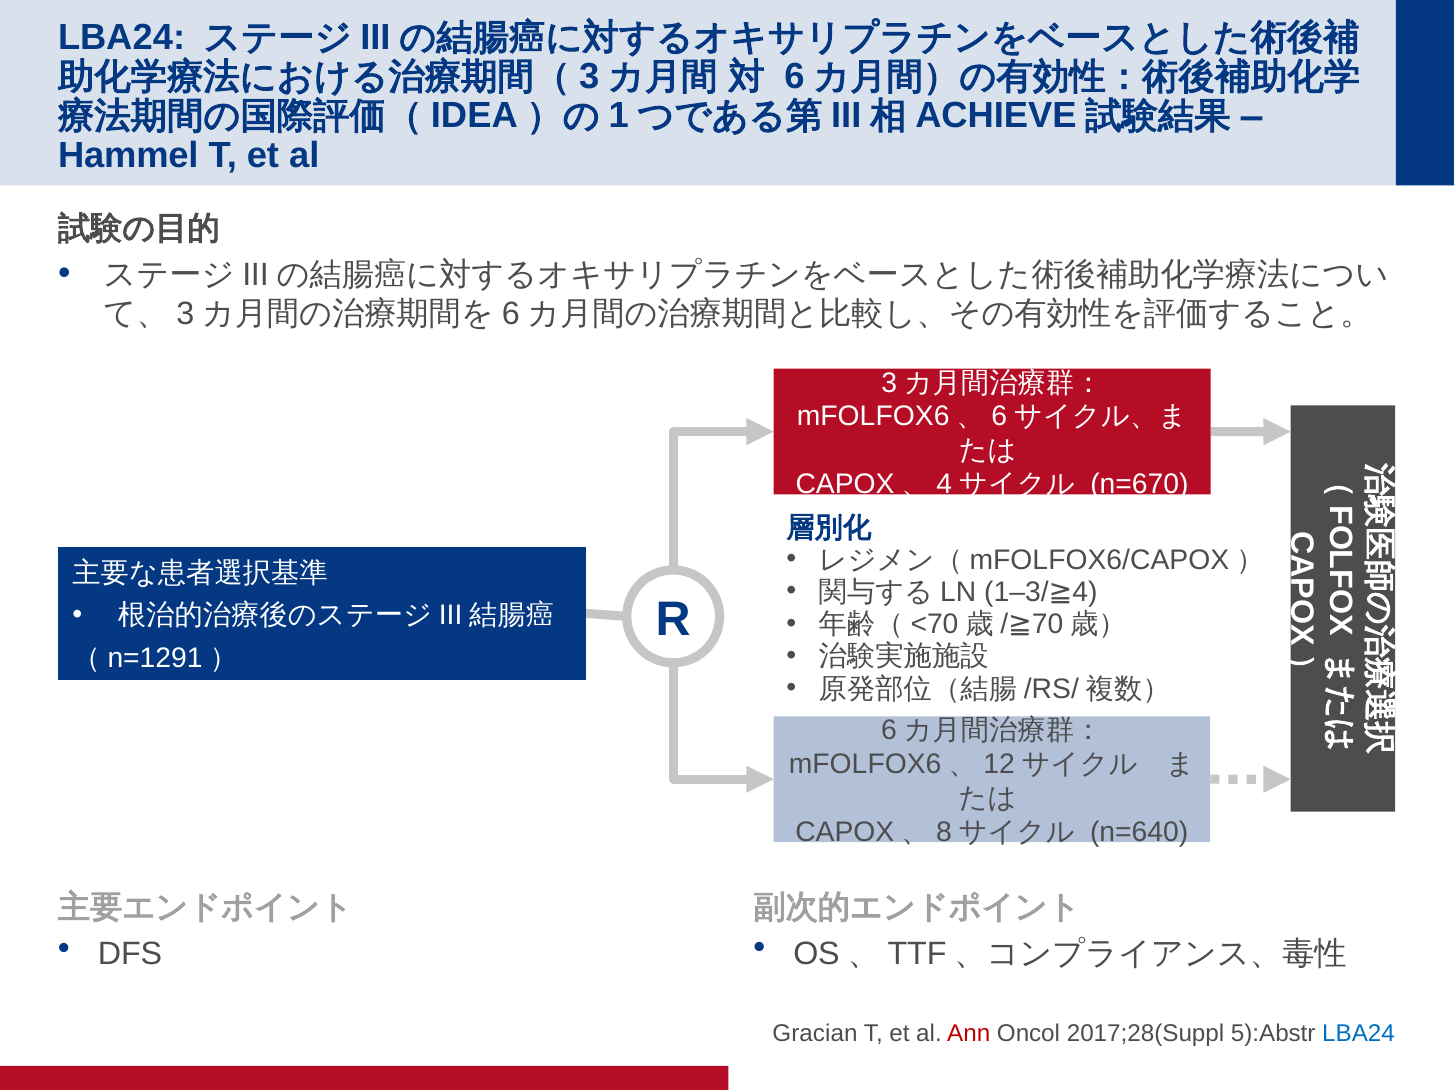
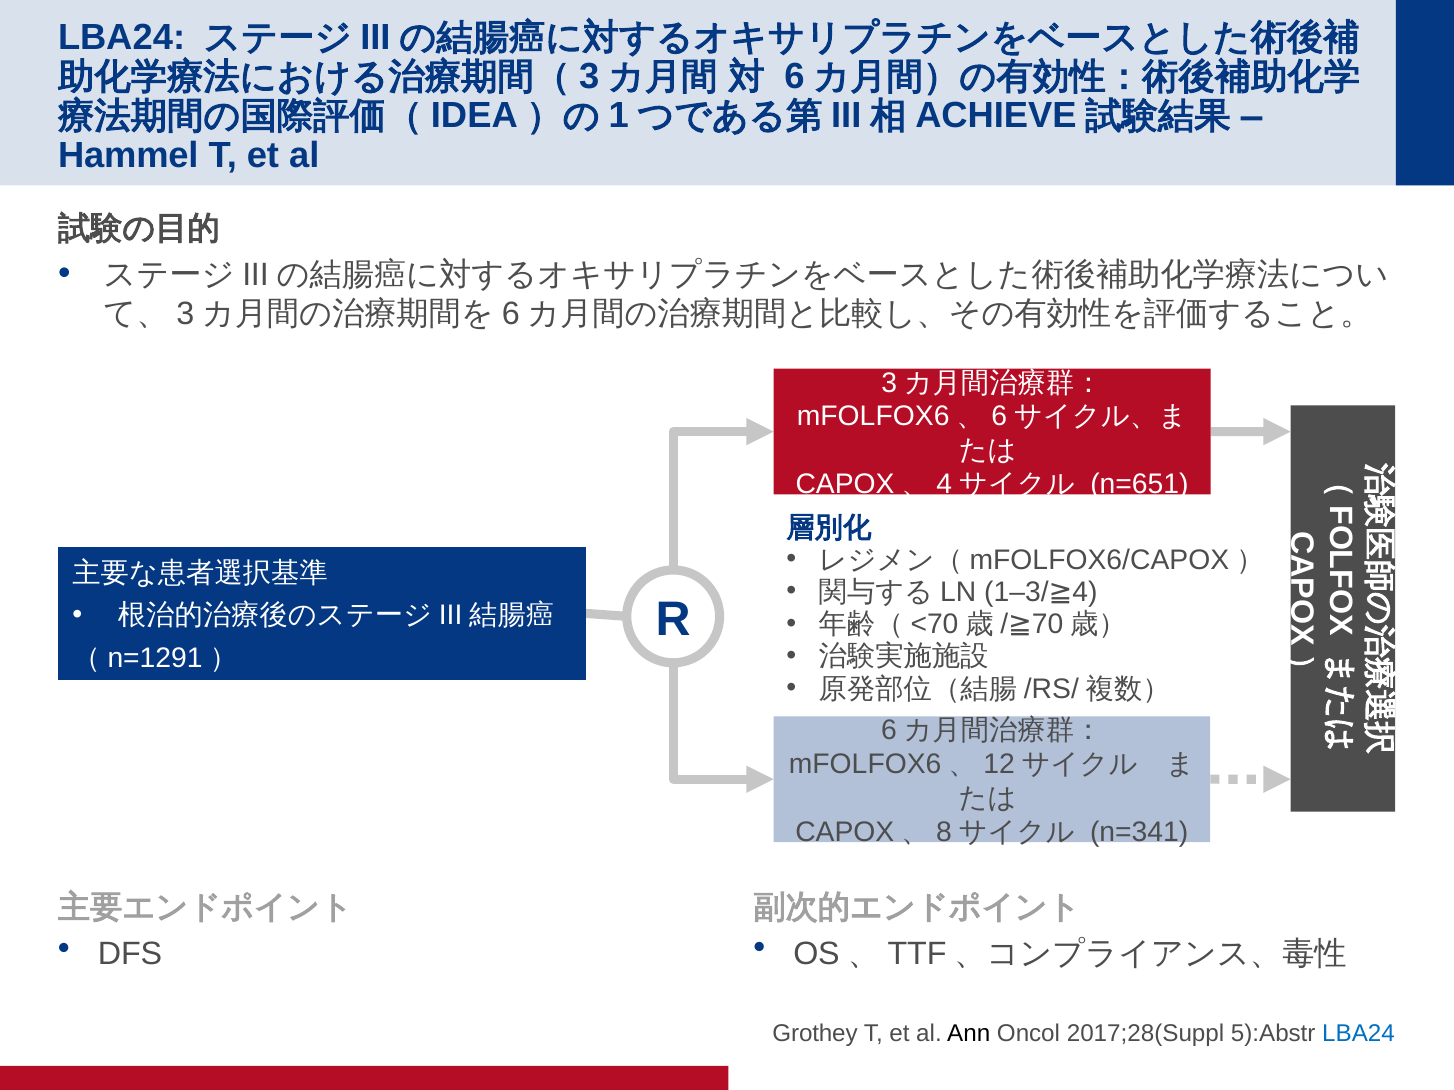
n=670: n=670 -> n=651
n=640: n=640 -> n=341
Gracian: Gracian -> Grothey
Ann colour: red -> black
